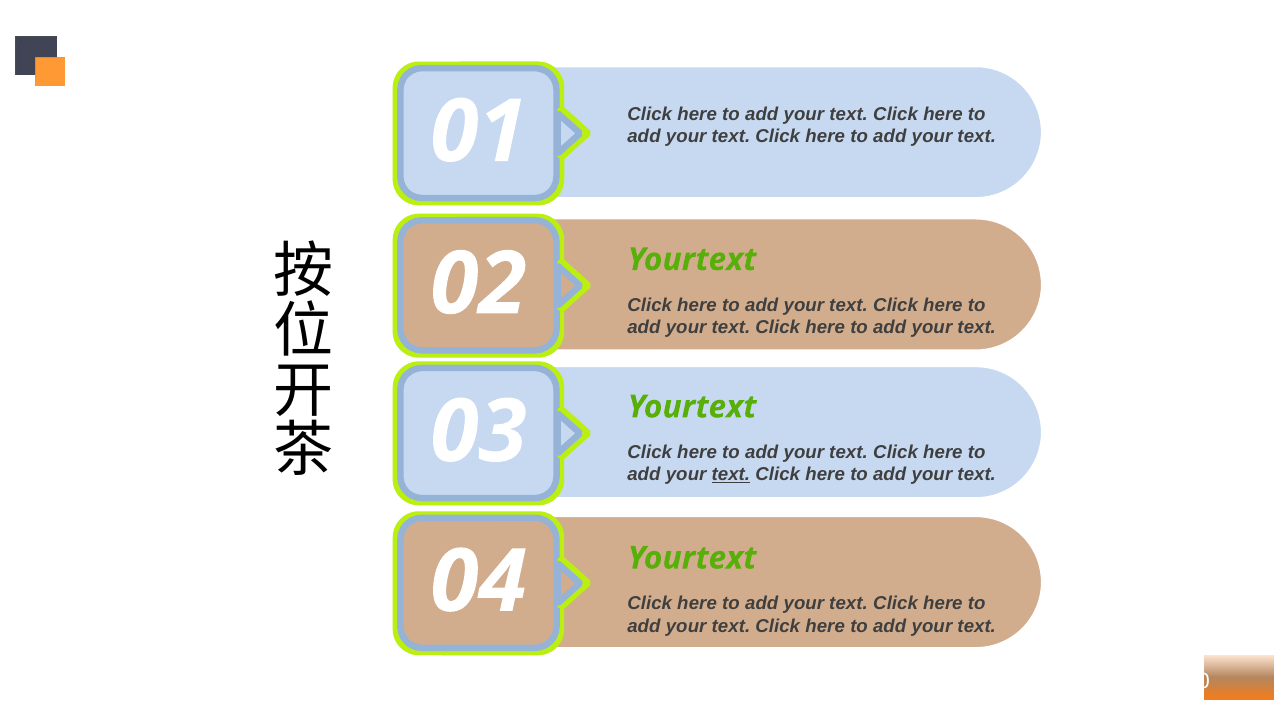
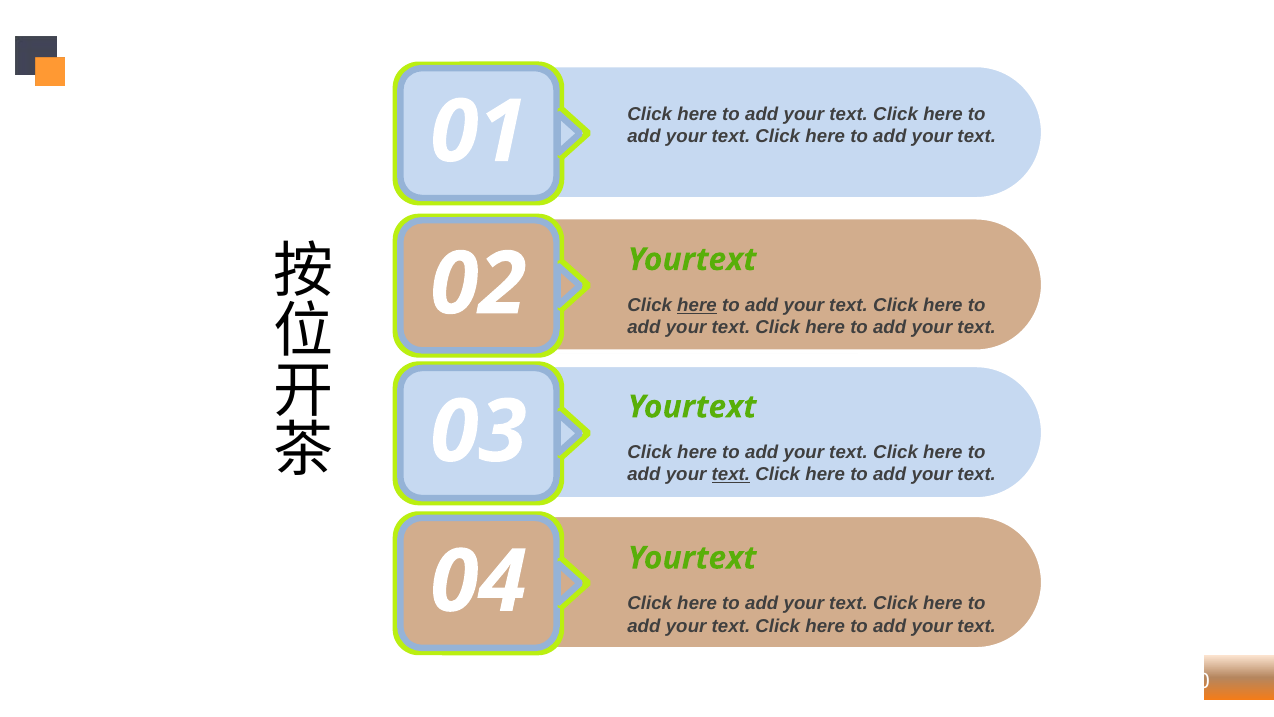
here at (697, 305) underline: none -> present
